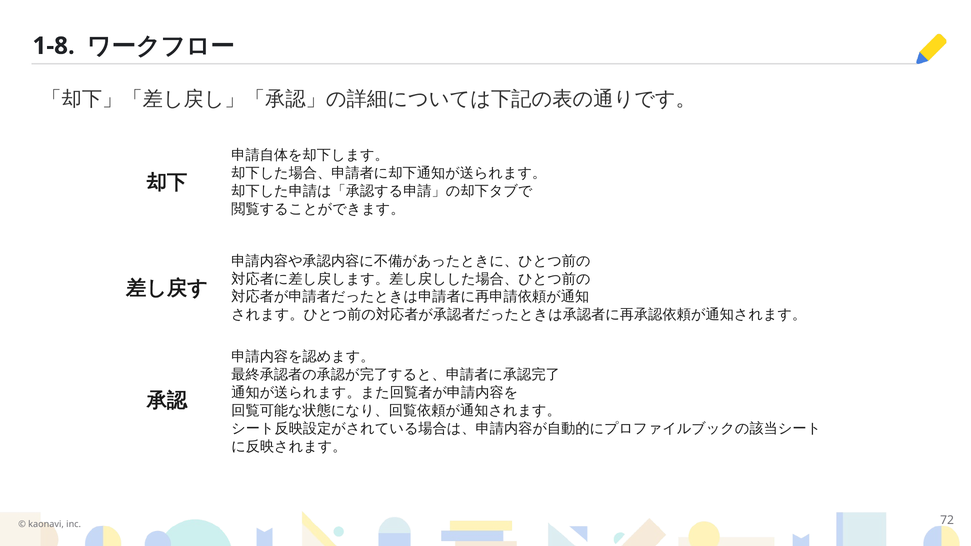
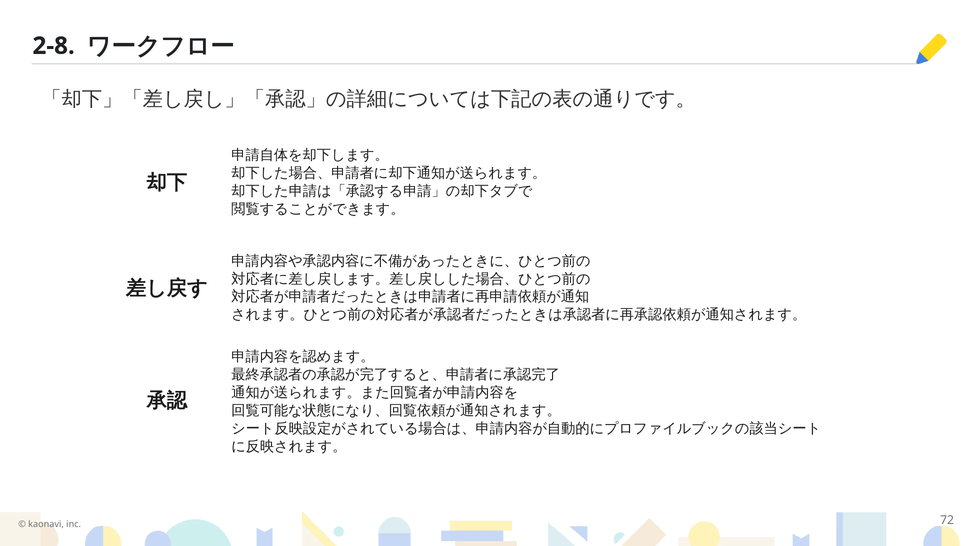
1-8: 1-8 -> 2-8
